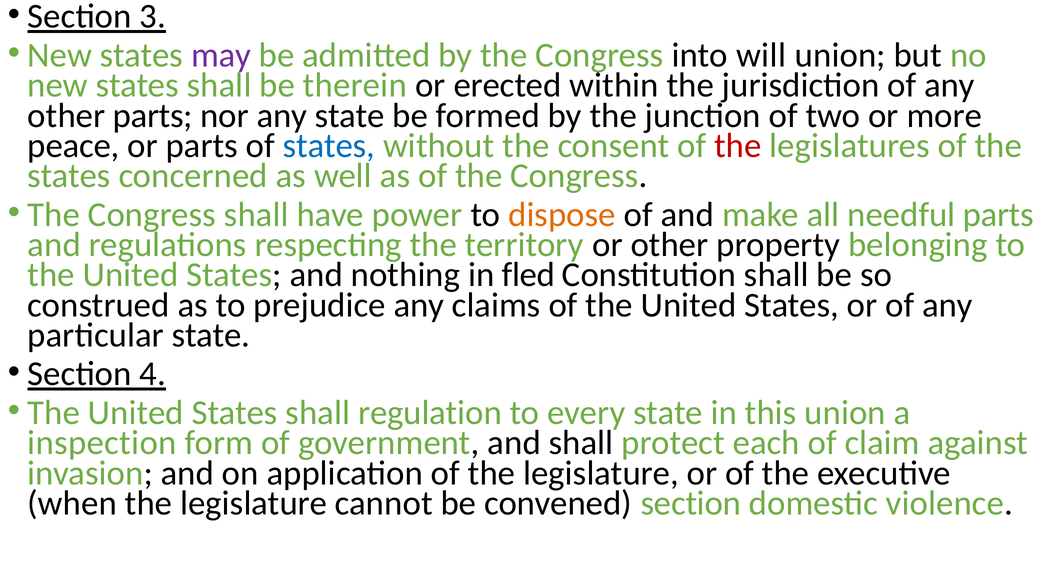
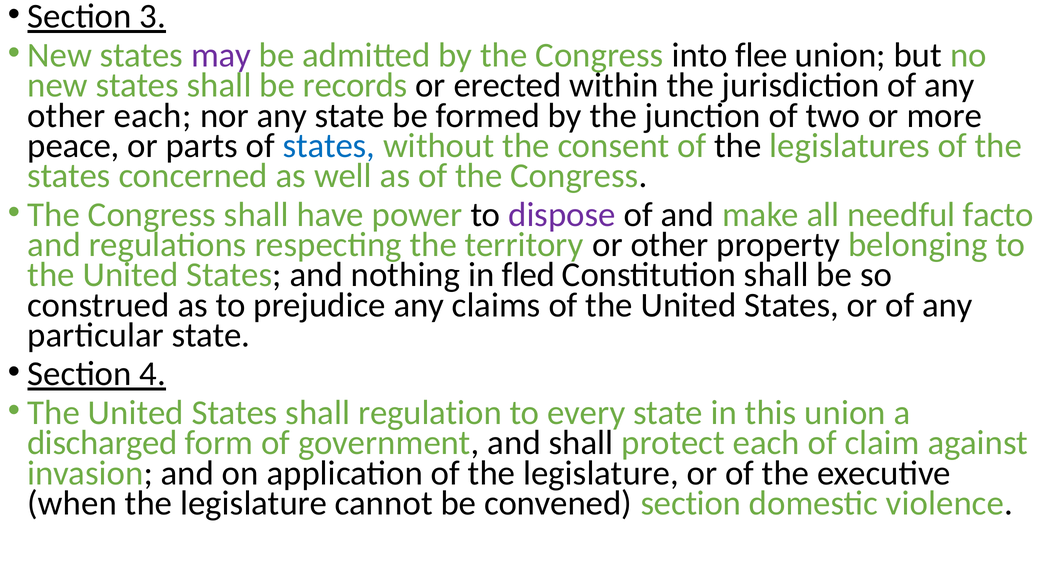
will: will -> flee
therein: therein -> records
other parts: parts -> each
the at (738, 146) colour: red -> black
dispose colour: orange -> purple
needful parts: parts -> facto
inspection: inspection -> discharged
